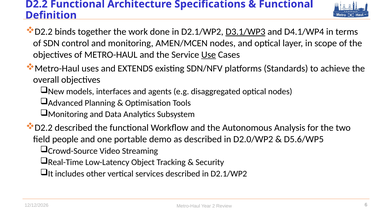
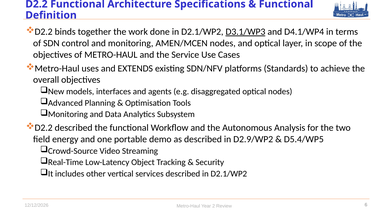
Use underline: present -> none
people: people -> energy
D2.0/WP2: D2.0/WP2 -> D2.9/WP2
D5.6/WP5: D5.6/WP5 -> D5.4/WP5
